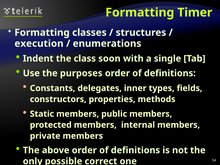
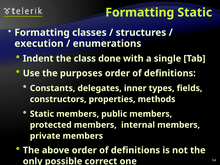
Formatting Timer: Timer -> Static
soon: soon -> done
